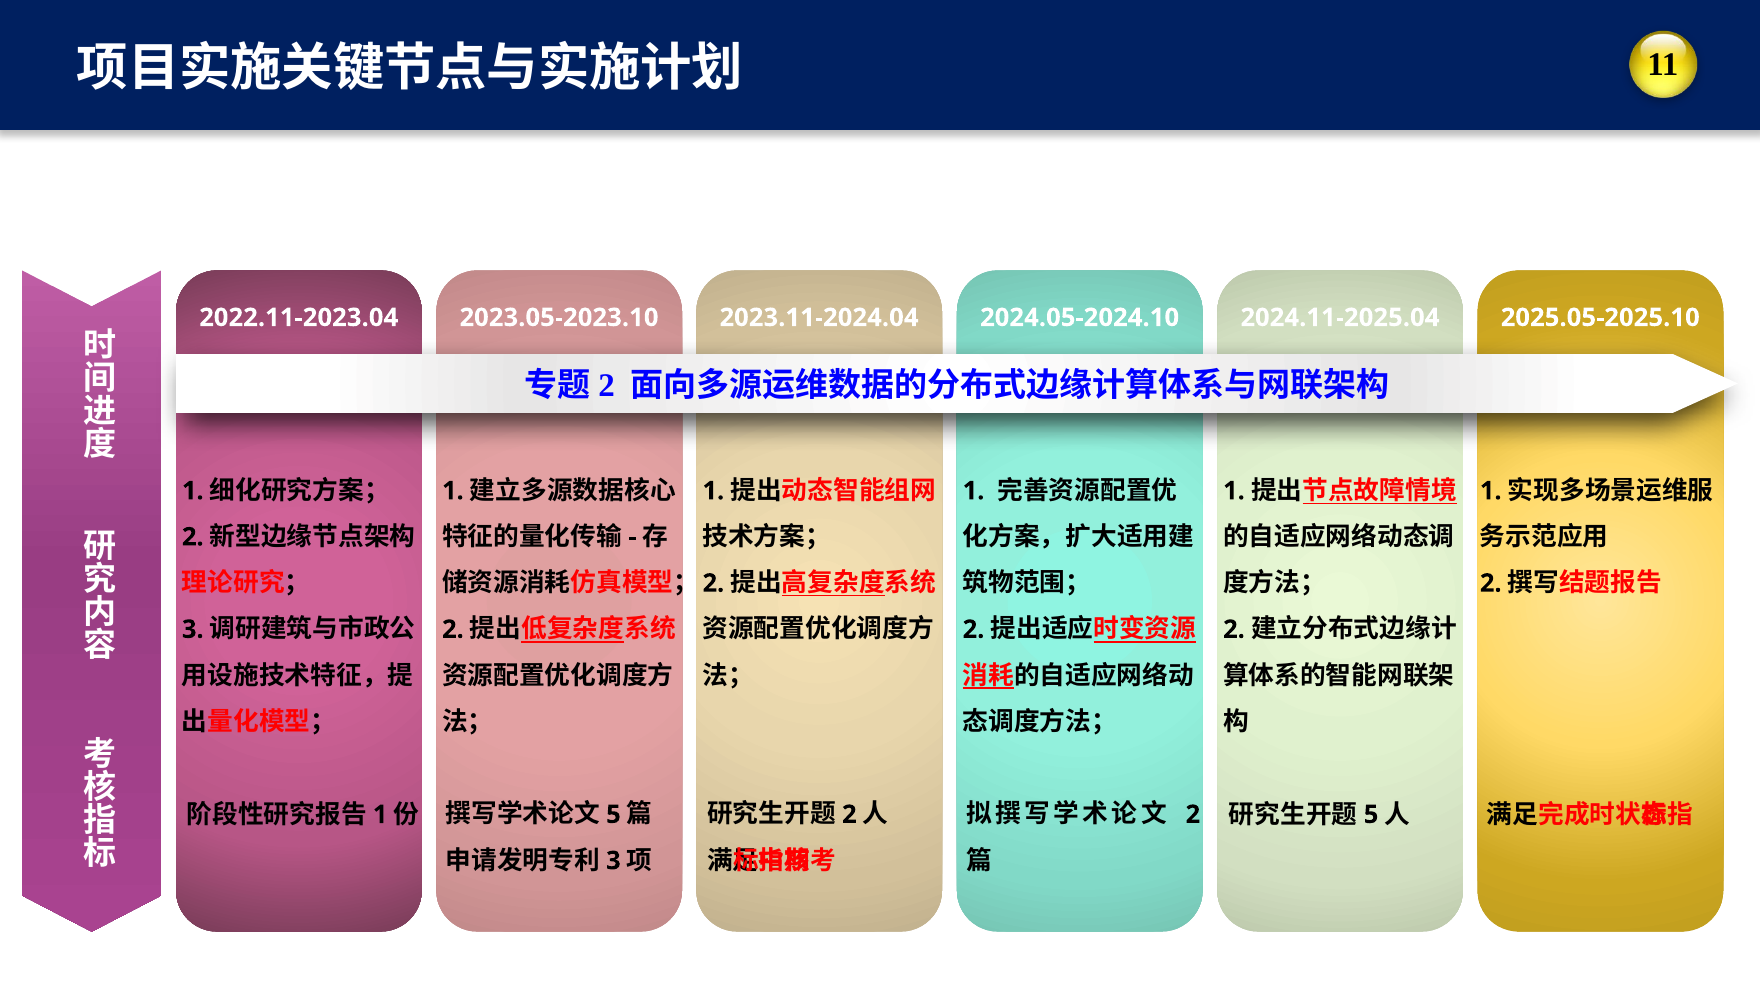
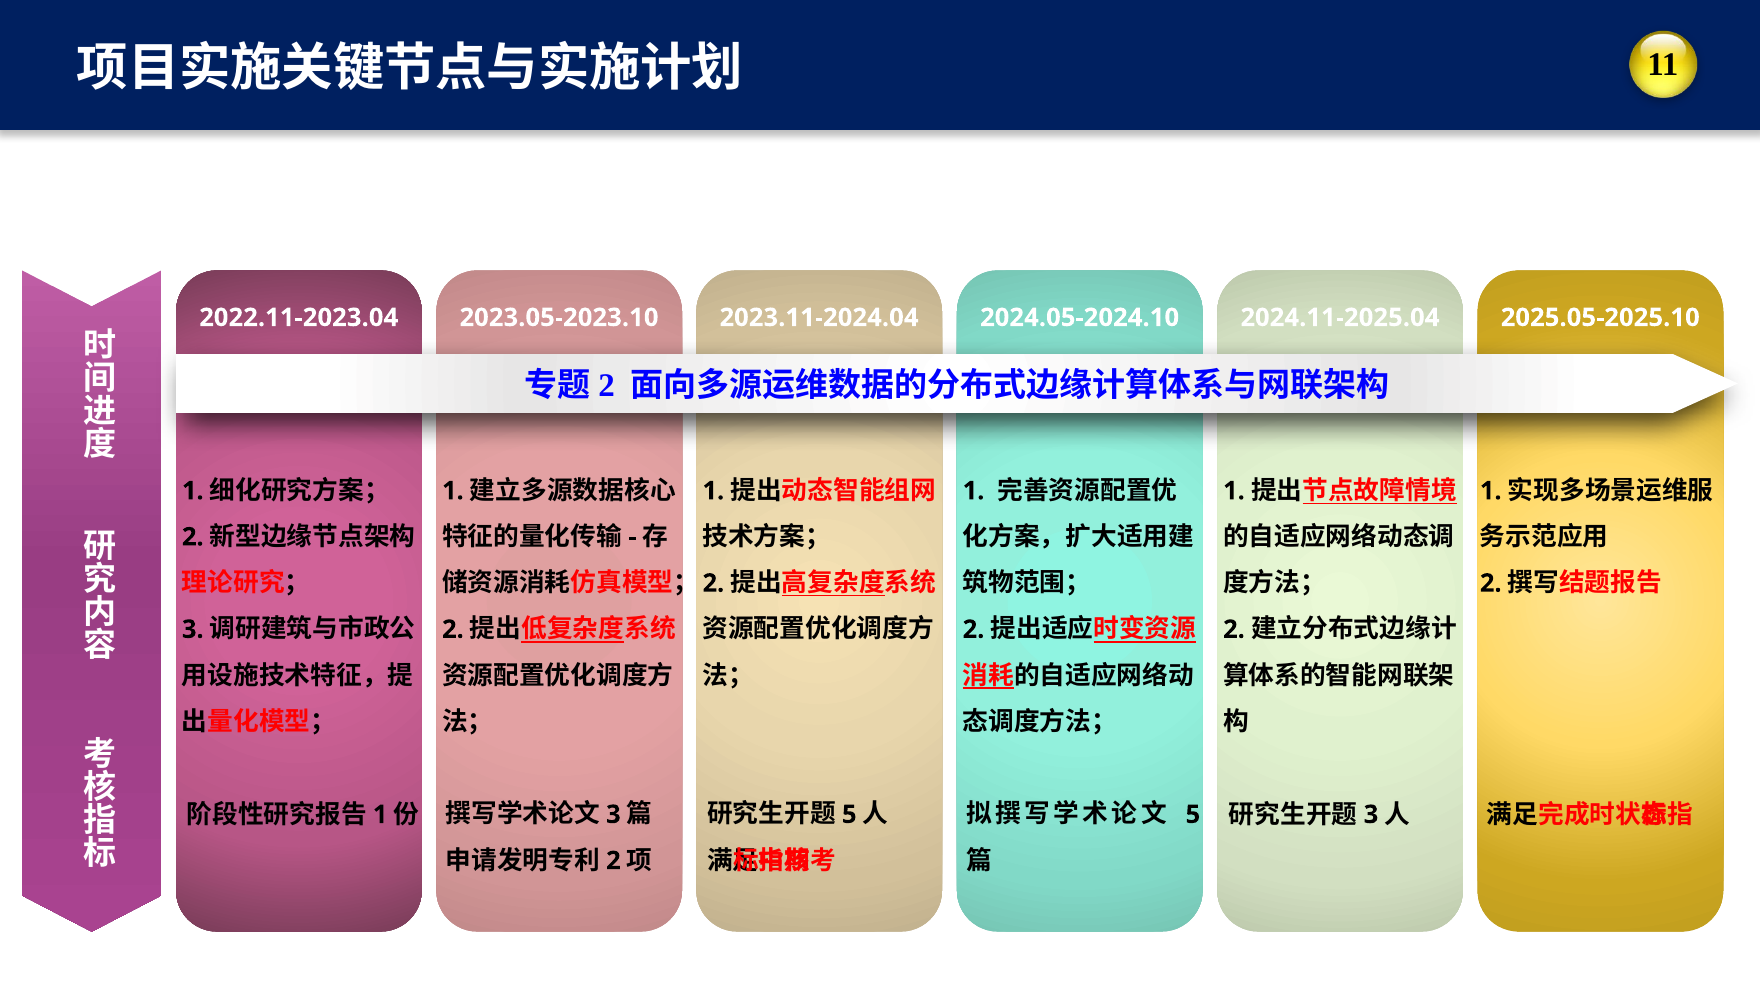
5 at (613, 814): 5 -> 3
2 at (849, 814): 2 -> 5
2 at (1193, 814): 2 -> 5
5 at (1371, 815): 5 -> 3
3 at (613, 861): 3 -> 2
